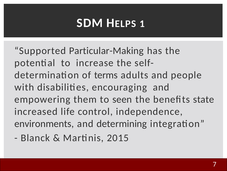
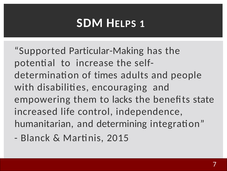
terms: terms -> times
seen: seen -> lacks
environments: environments -> humanitarian
